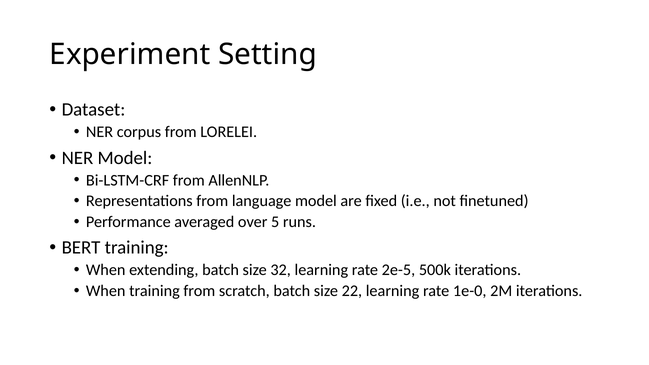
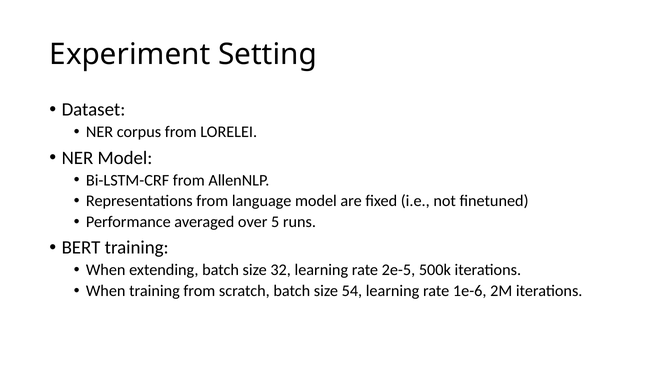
22: 22 -> 54
1e-0: 1e-0 -> 1e-6
